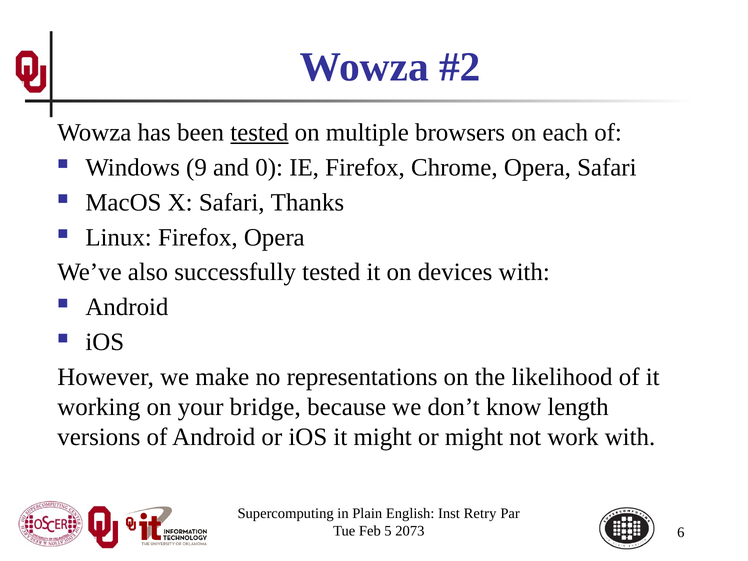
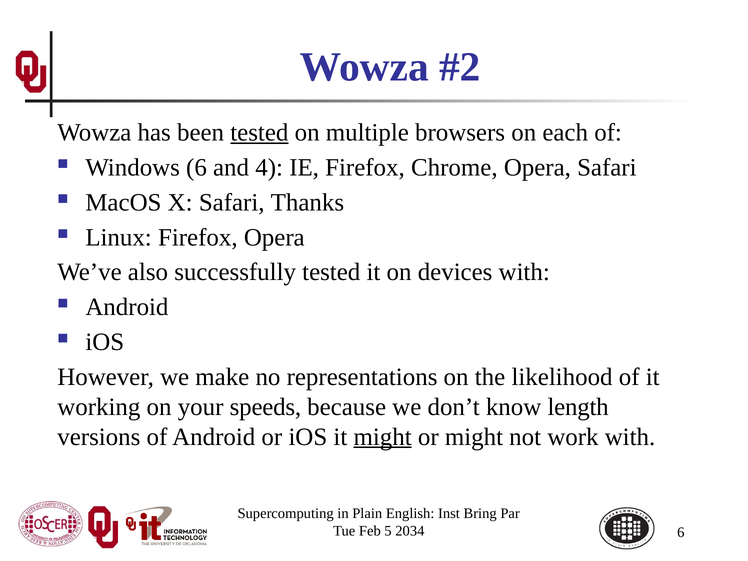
Windows 9: 9 -> 6
0: 0 -> 4
bridge: bridge -> speeds
might at (383, 437) underline: none -> present
Retry: Retry -> Bring
2073: 2073 -> 2034
